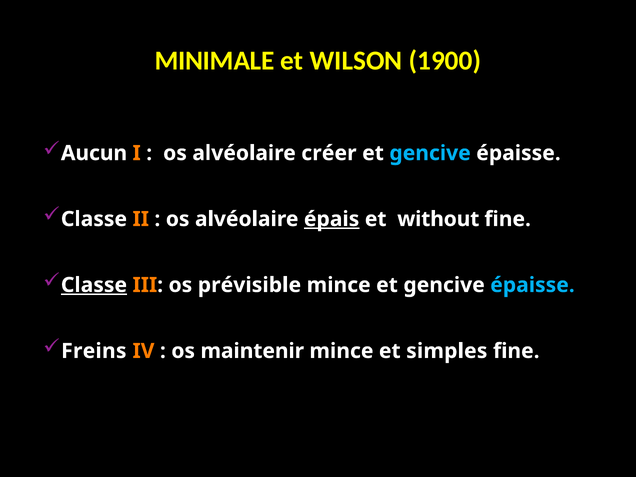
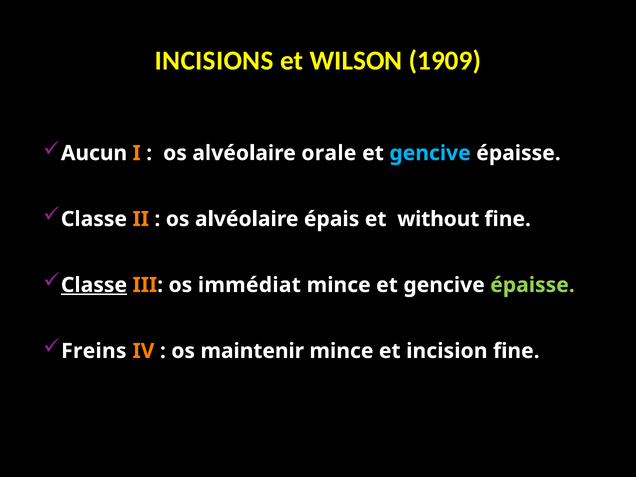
MINIMALE: MINIMALE -> INCISIONS
1900: 1900 -> 1909
créer: créer -> orale
épais underline: present -> none
prévisible: prévisible -> immédiat
épaisse at (532, 285) colour: light blue -> light green
simples: simples -> incision
